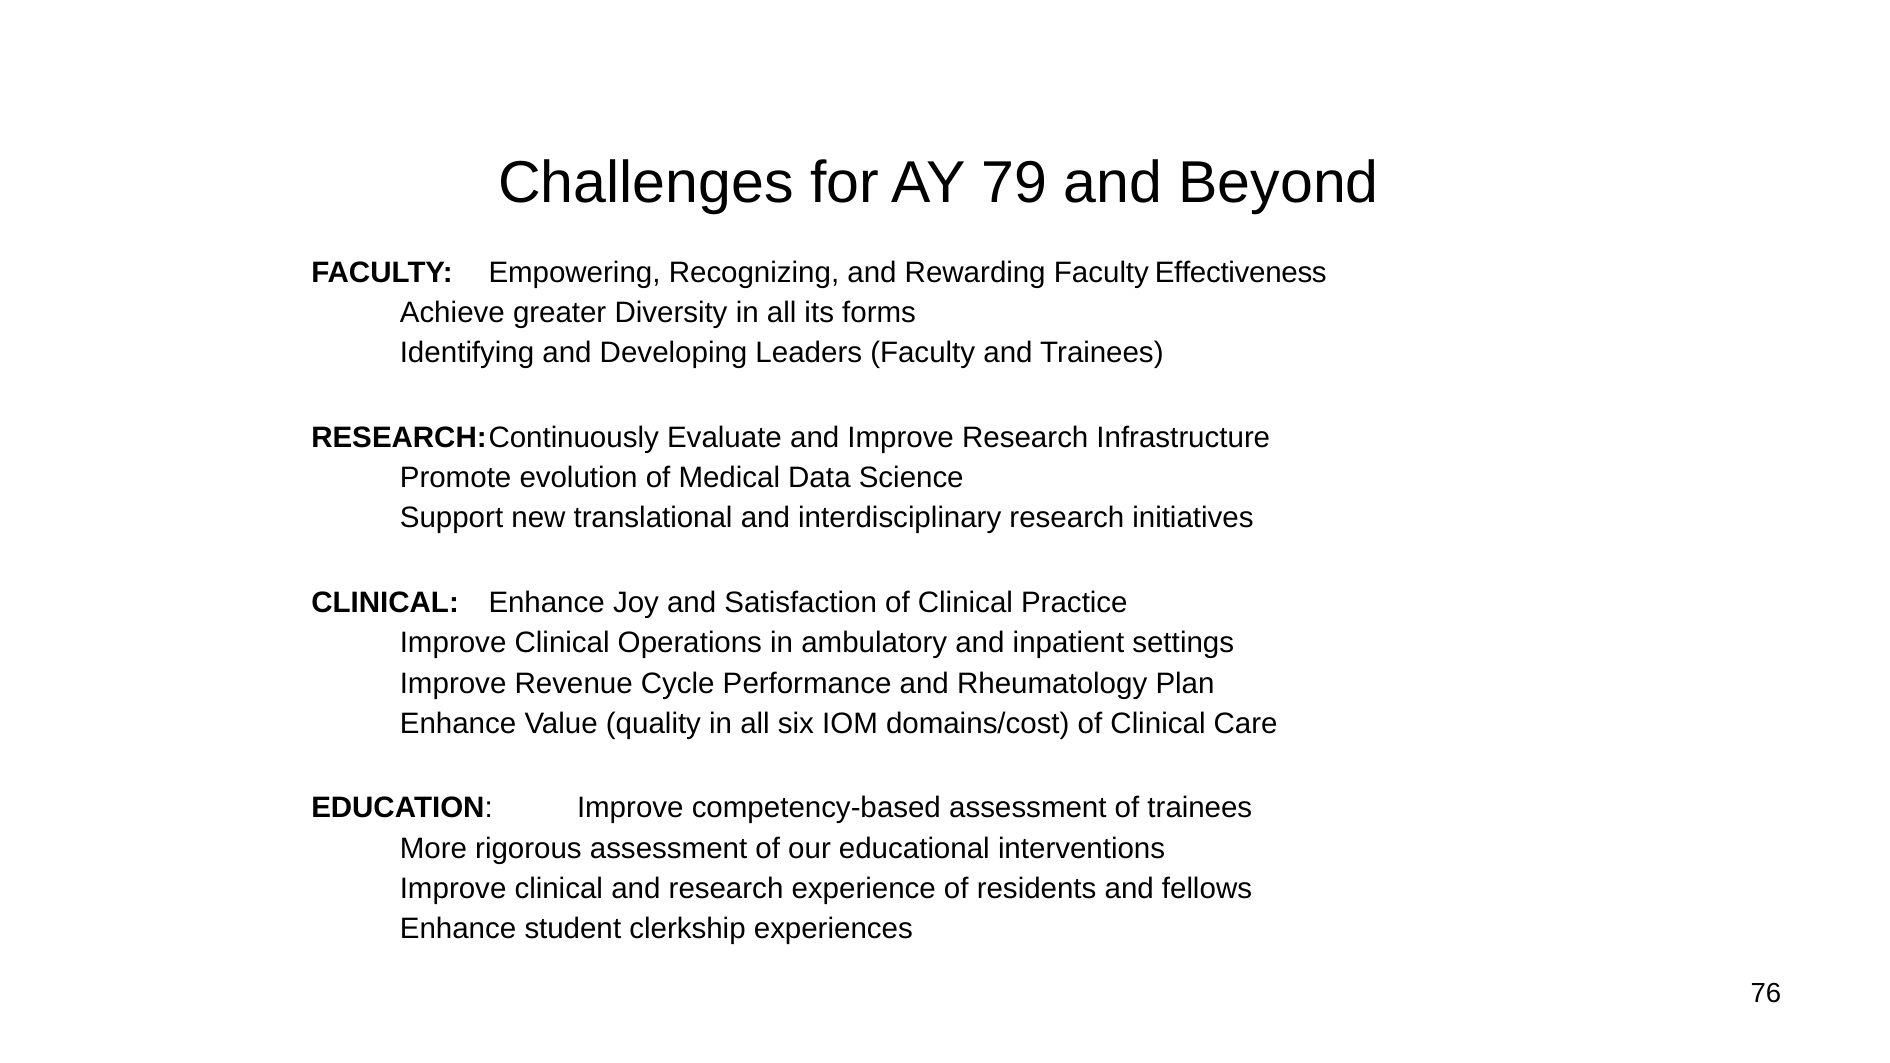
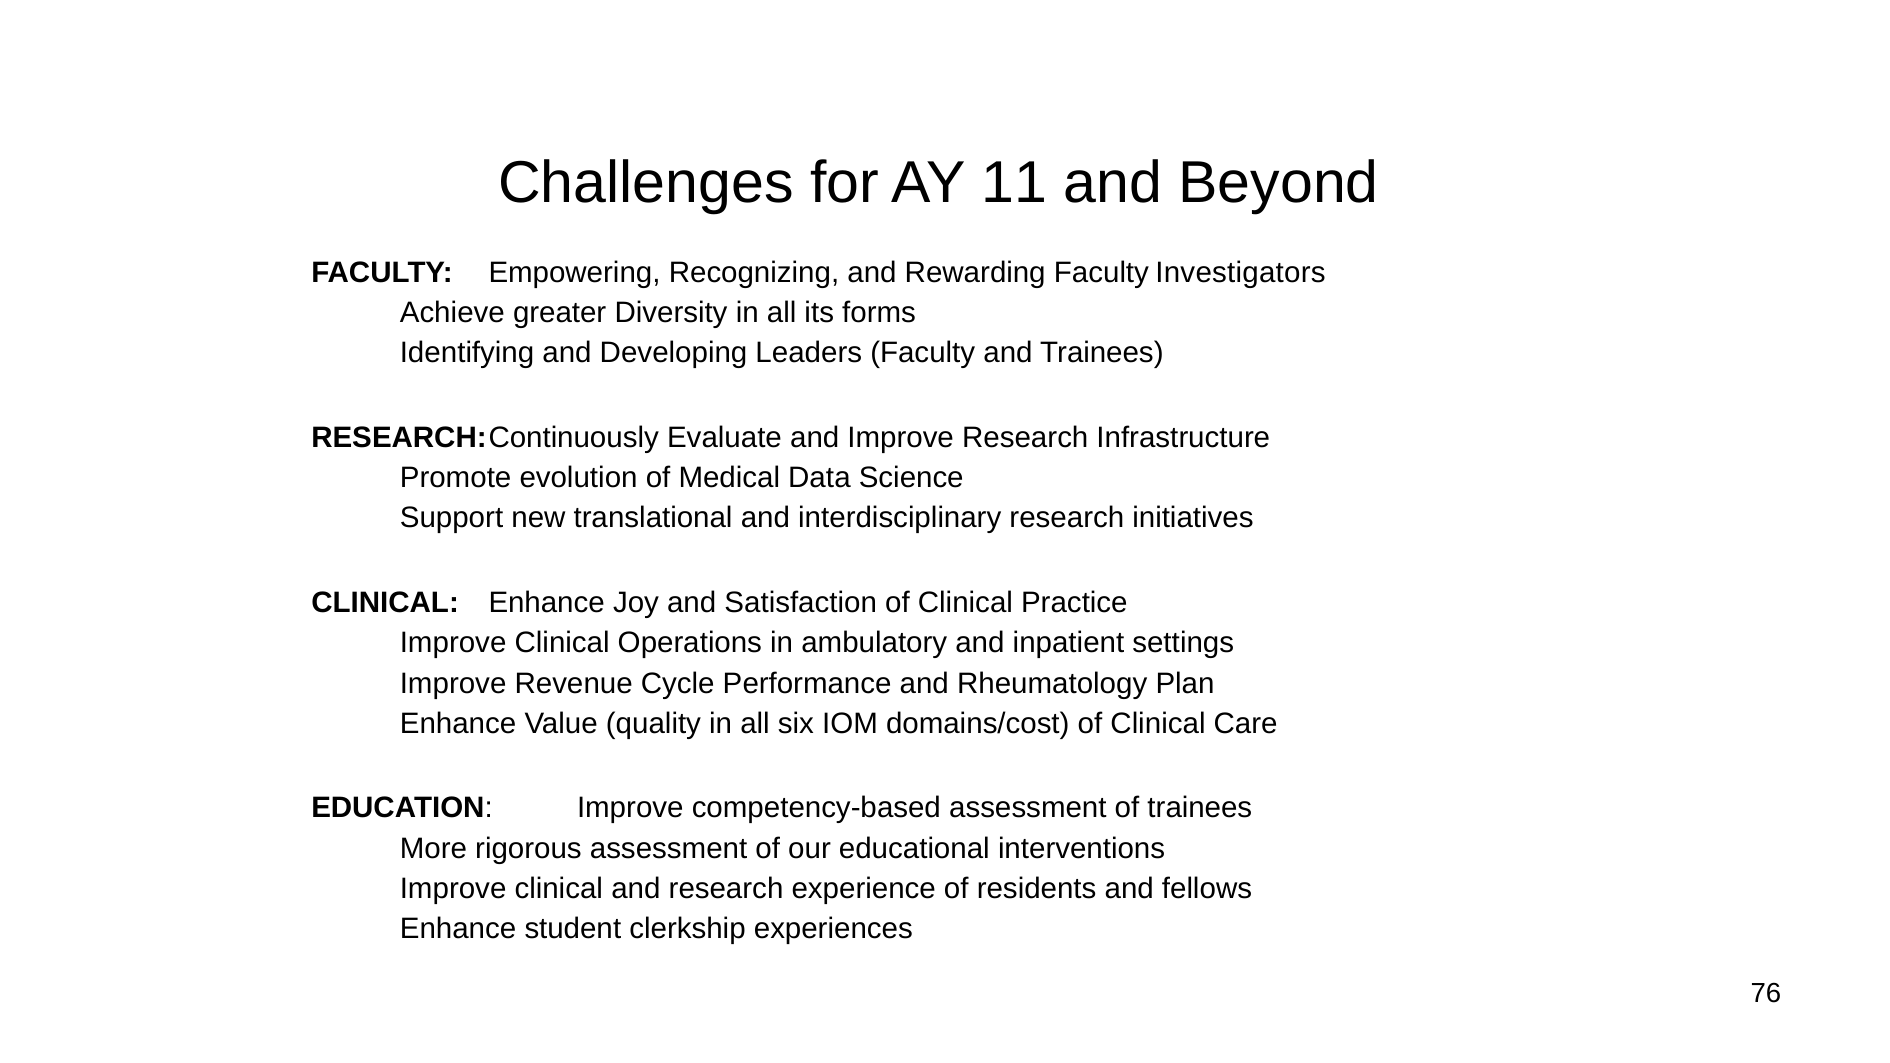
79: 79 -> 11
Effectiveness: Effectiveness -> Investigators
